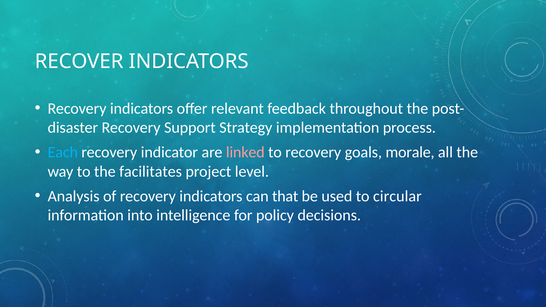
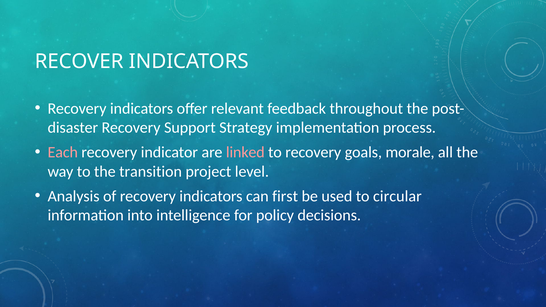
Each colour: light blue -> pink
facilitates: facilitates -> transition
that: that -> first
